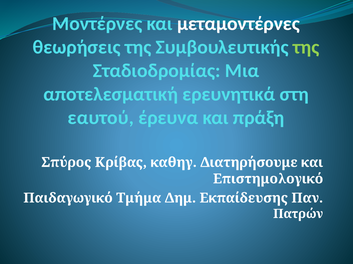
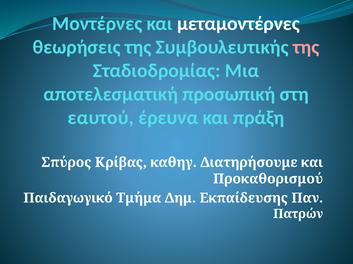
της at (306, 47) colour: light green -> pink
ερευνητικά: ερευνητικά -> προσωπική
Επιστημολογικό: Επιστημολογικό -> Προκαθορισμού
